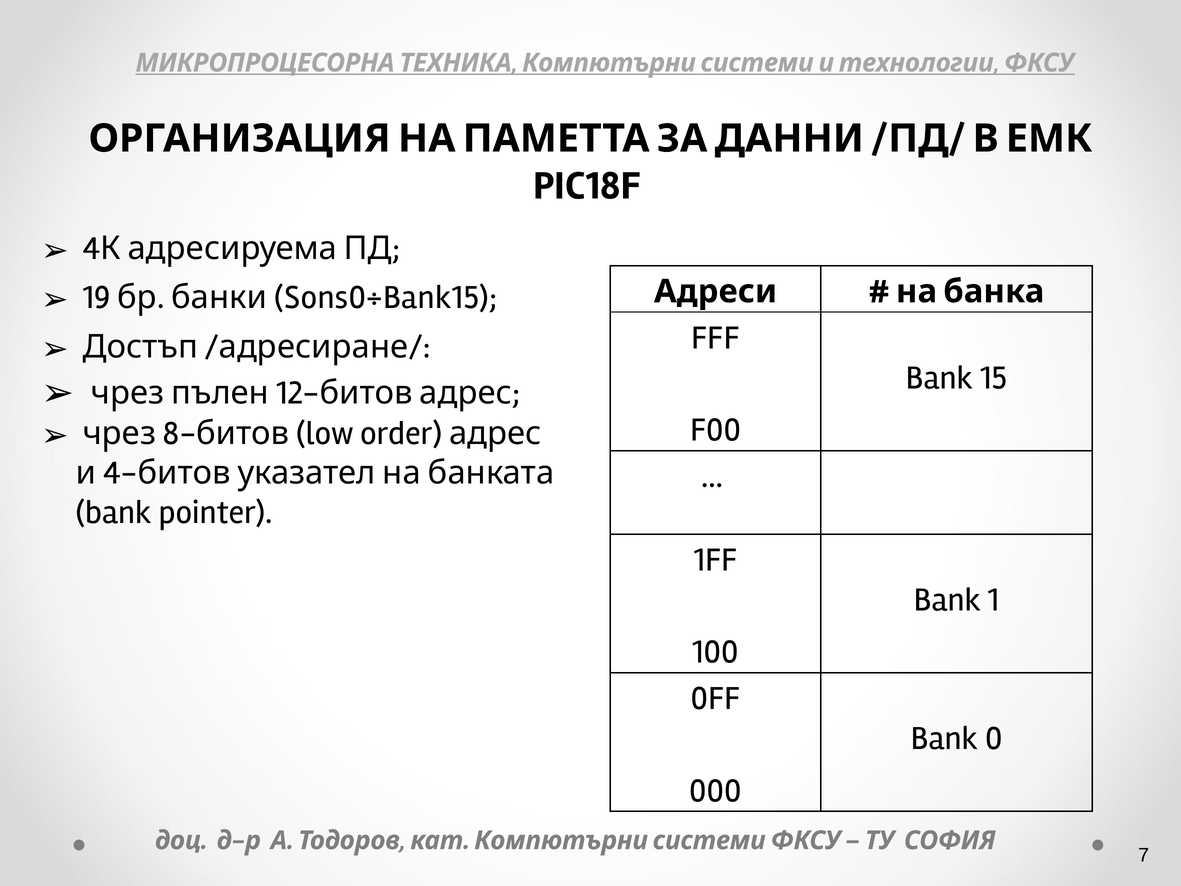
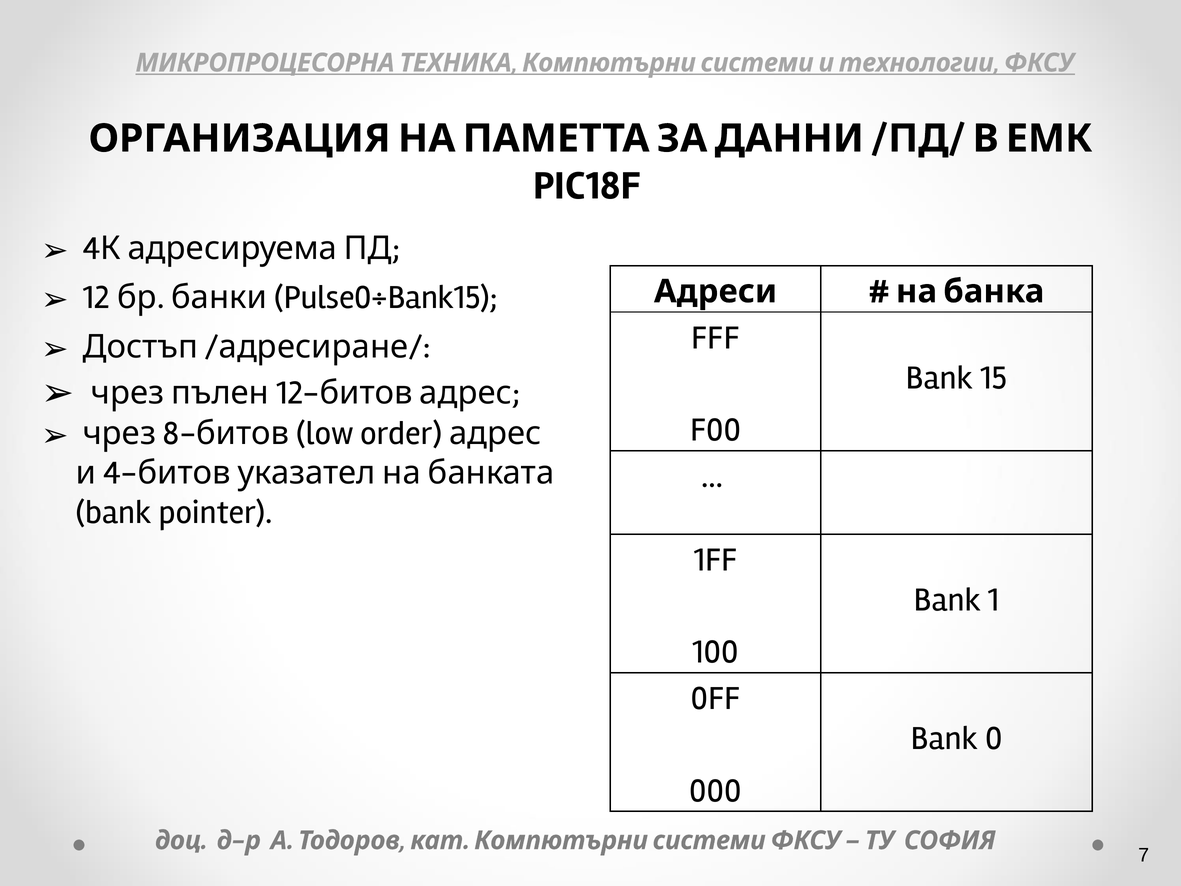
19: 19 -> 12
Sons0÷Bank15: Sons0÷Bank15 -> Pulse0÷Bank15
